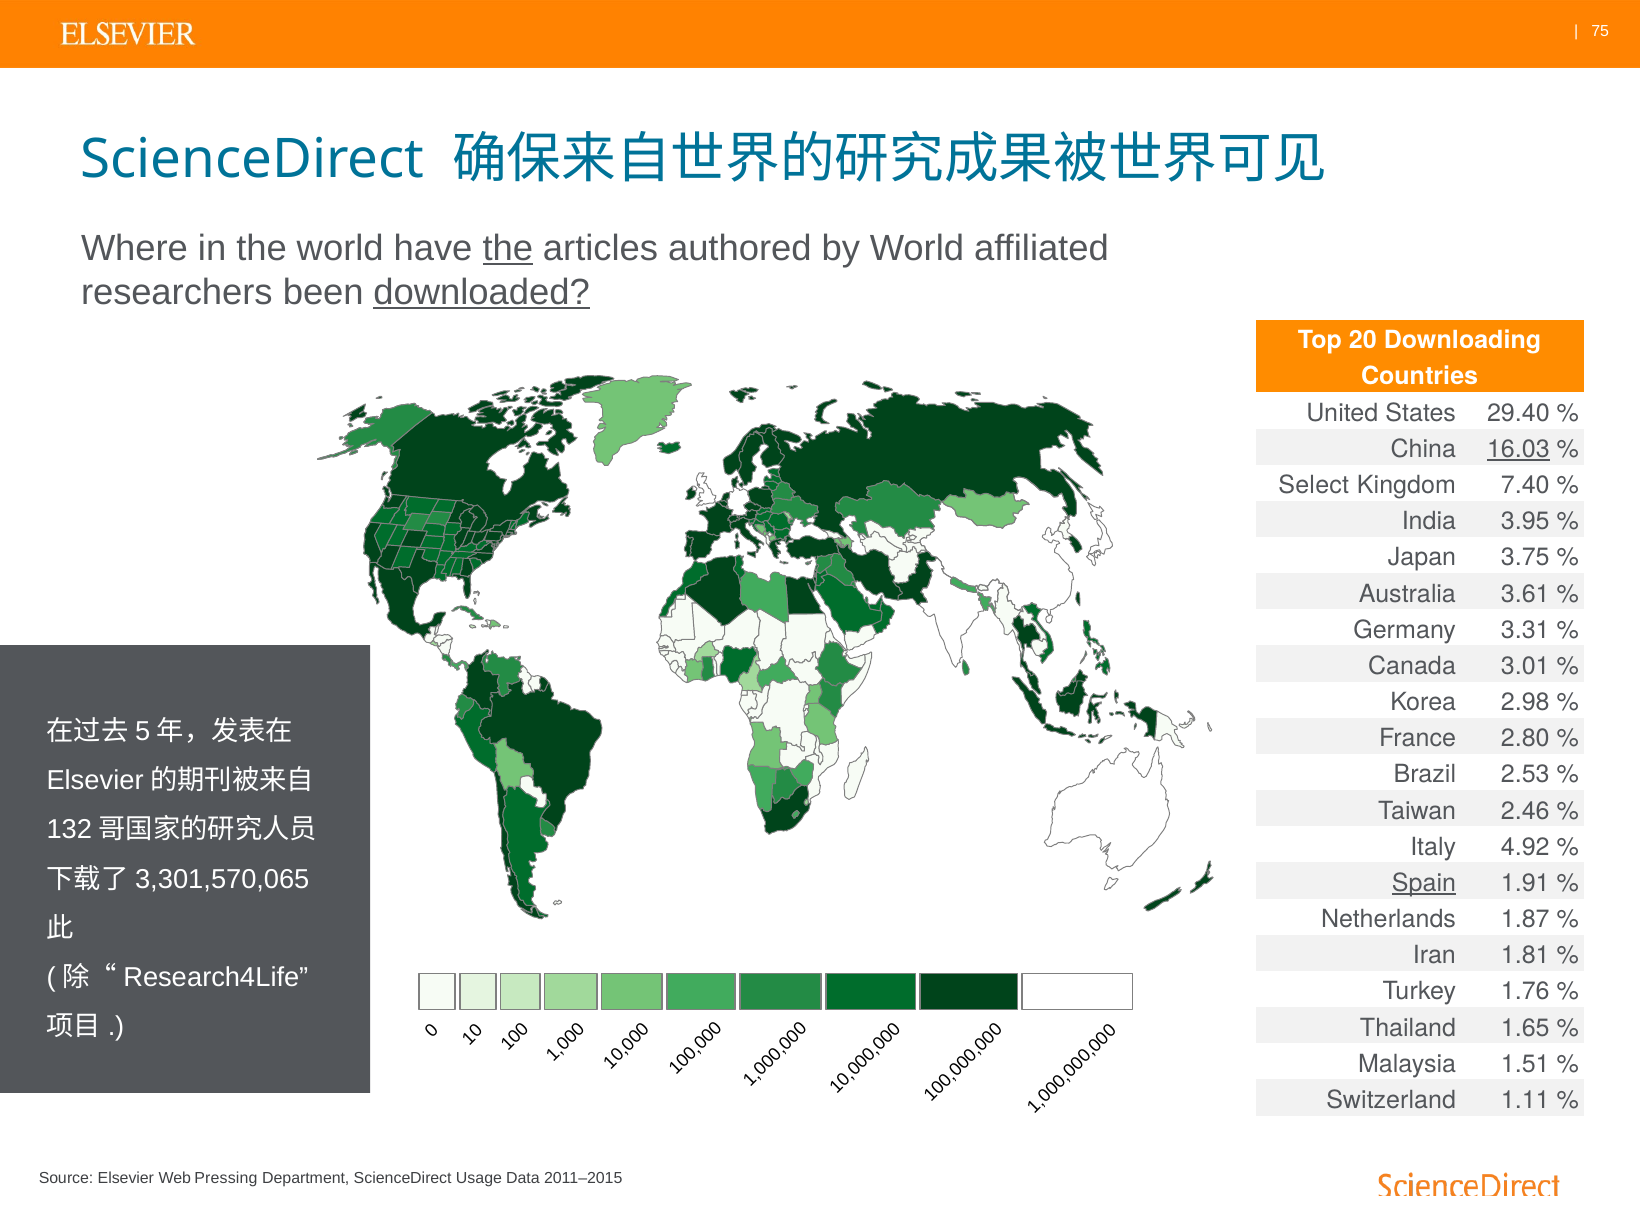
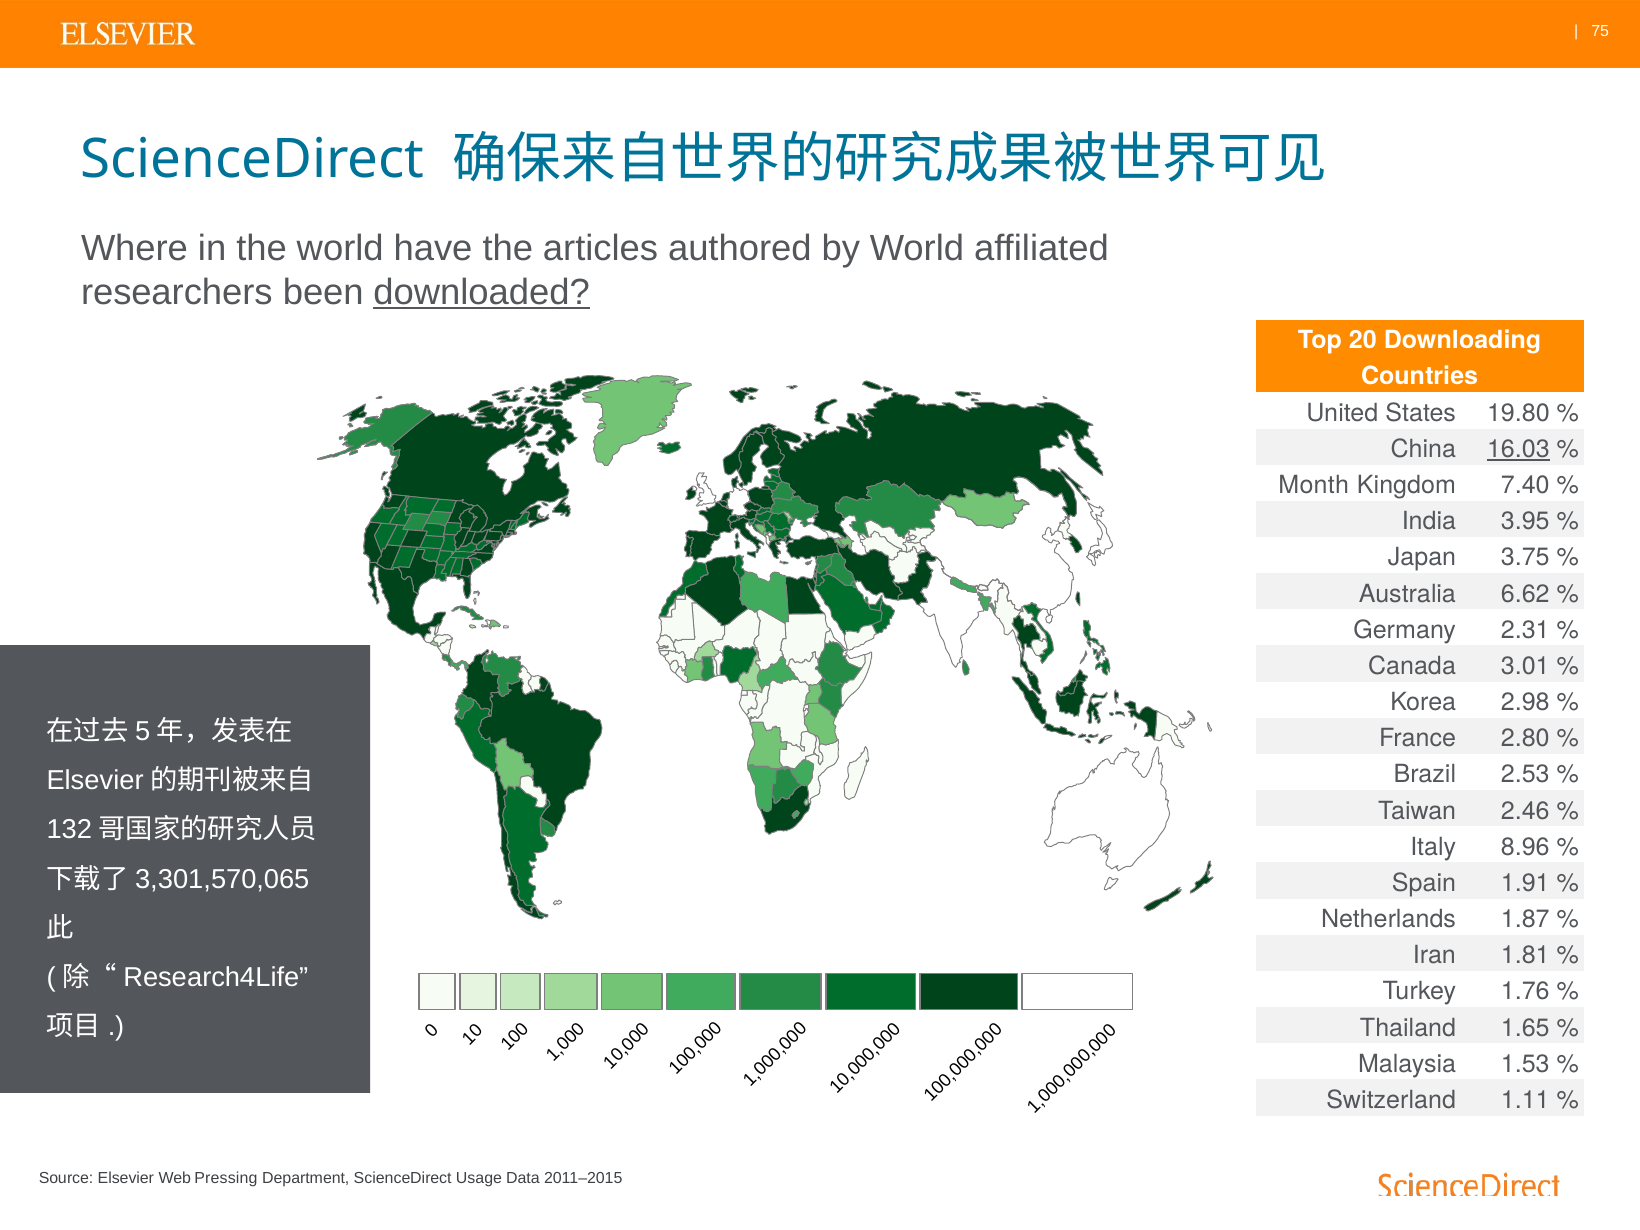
the at (508, 248) underline: present -> none
29.40: 29.40 -> 19.80
Select: Select -> Month
3.61: 3.61 -> 6.62
3.31: 3.31 -> 2.31
4.92: 4.92 -> 8.96
Spain underline: present -> none
1.51: 1.51 -> 1.53
